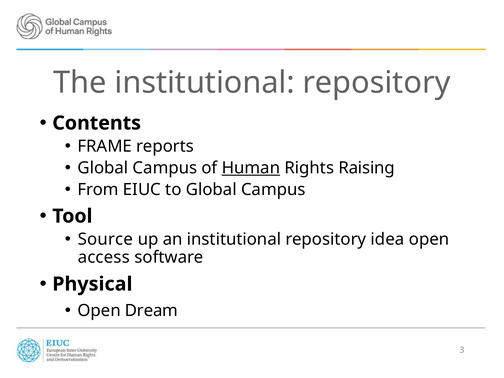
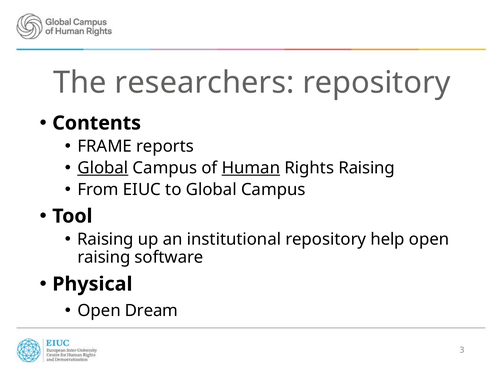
The institutional: institutional -> researchers
Global at (103, 168) underline: none -> present
Source at (105, 239): Source -> Raising
idea: idea -> help
access at (104, 257): access -> raising
